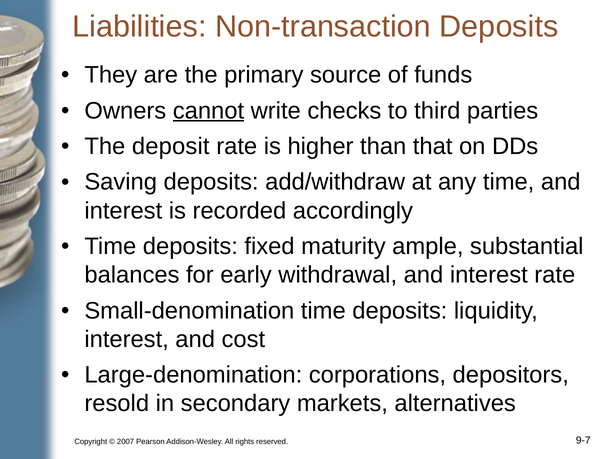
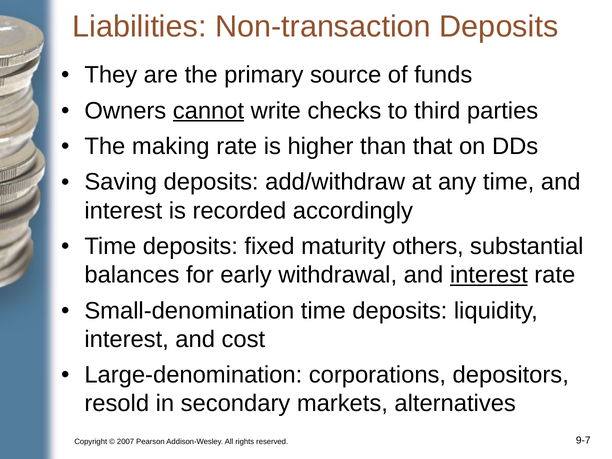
deposit: deposit -> making
ample: ample -> others
interest at (489, 275) underline: none -> present
